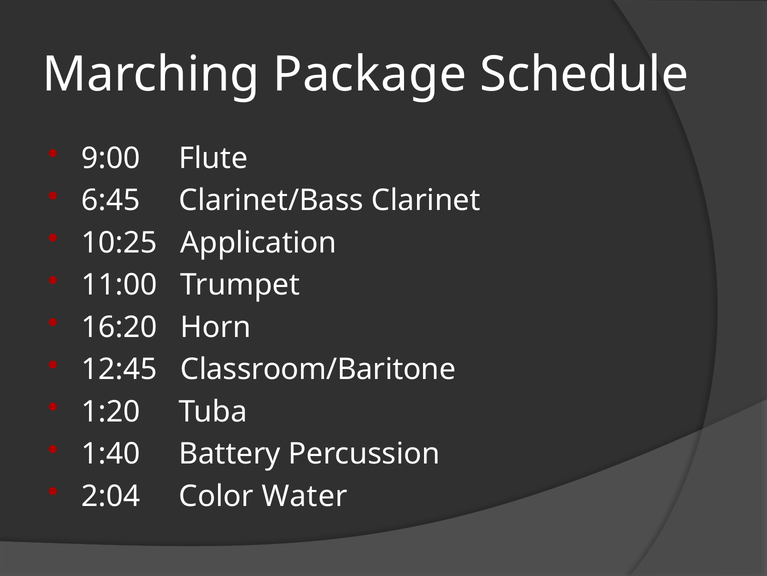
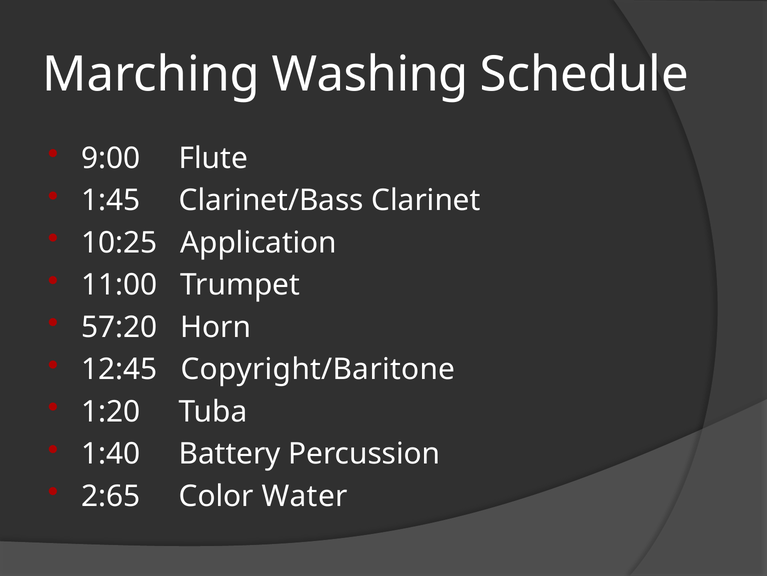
Package: Package -> Washing
6:45: 6:45 -> 1:45
16:20: 16:20 -> 57:20
Classroom/Baritone: Classroom/Baritone -> Copyright/Baritone
2:04: 2:04 -> 2:65
